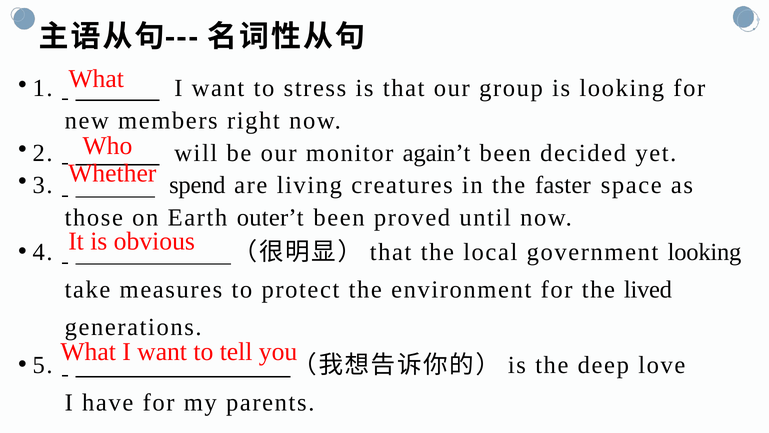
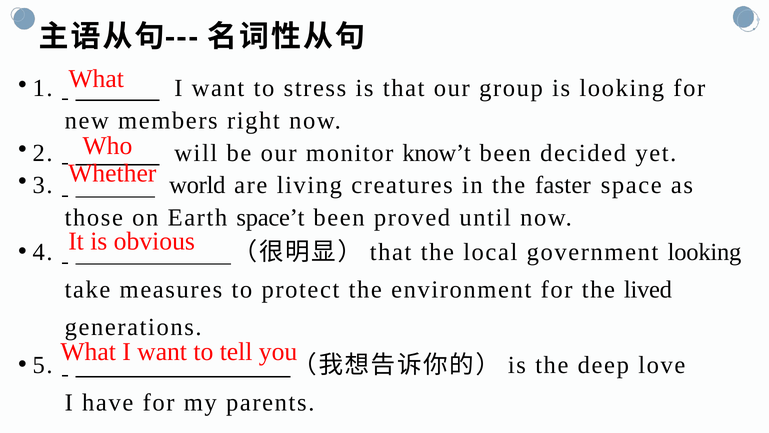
again’t: again’t -> know’t
spend: spend -> world
outer’t: outer’t -> space’t
